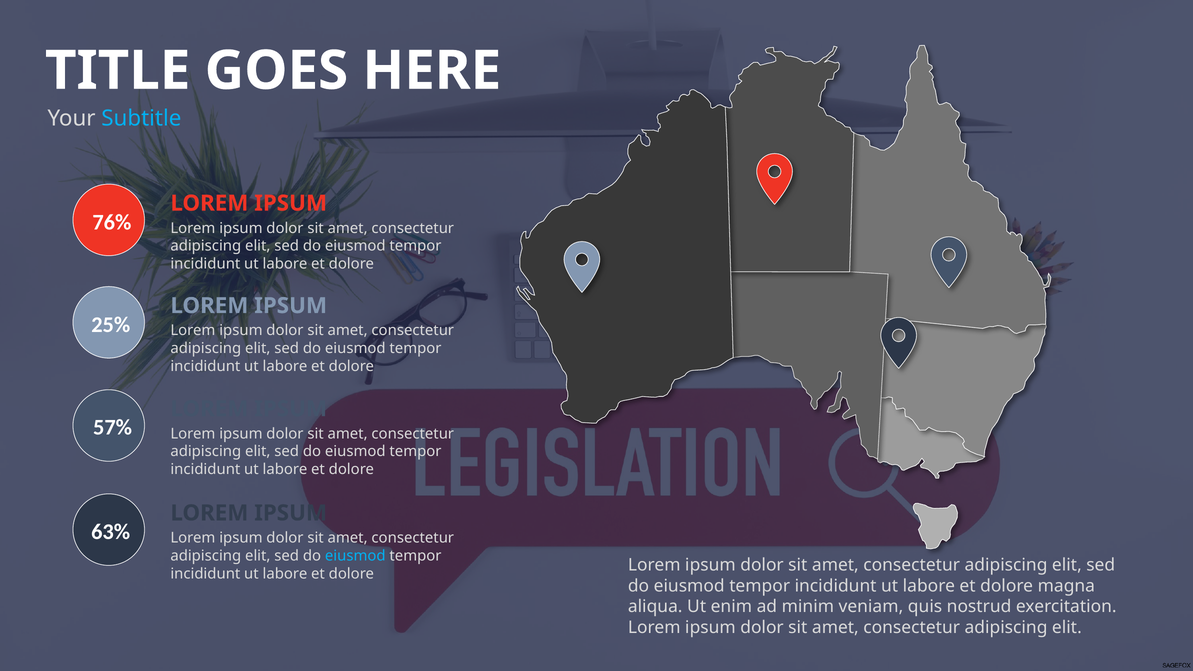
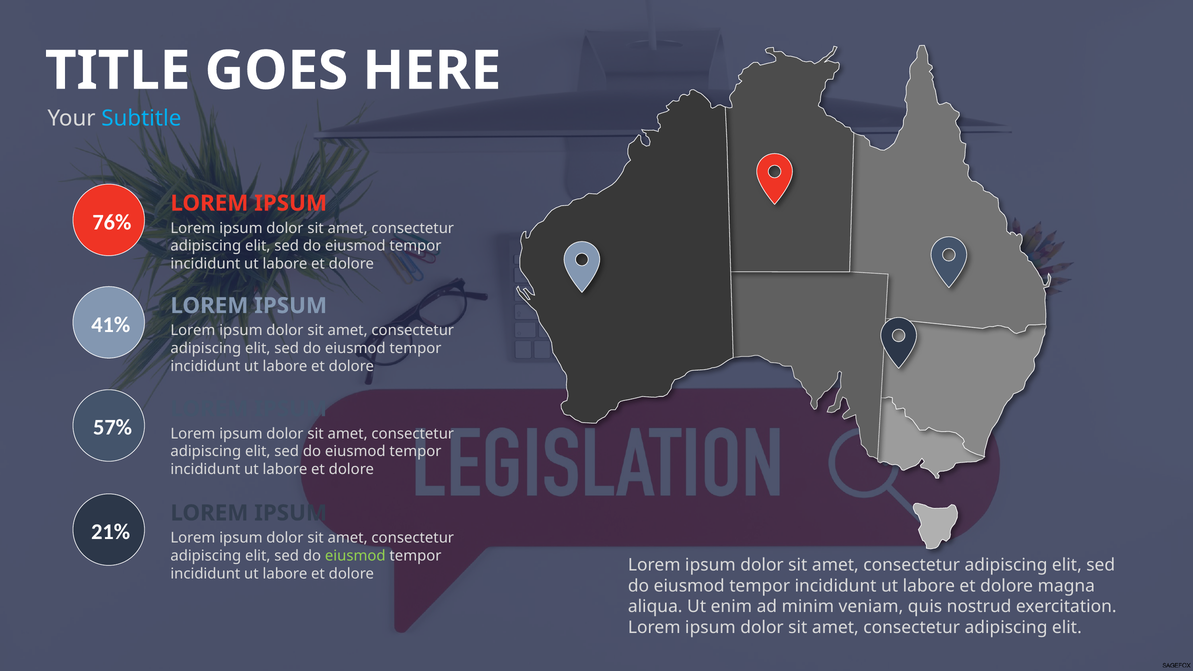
25%: 25% -> 41%
63%: 63% -> 21%
eiusmod at (355, 556) colour: light blue -> light green
